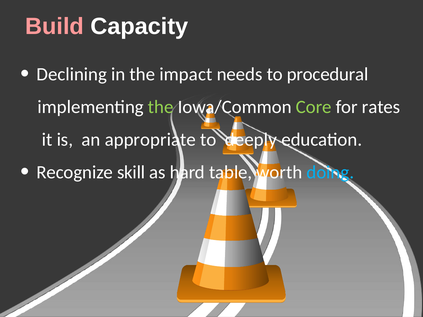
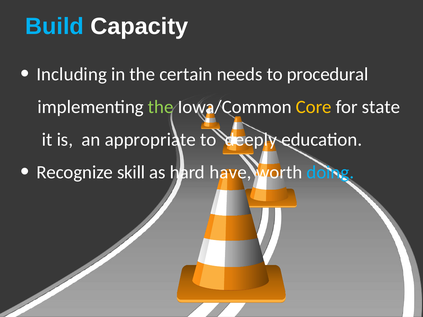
Build colour: pink -> light blue
Declining: Declining -> Including
impact: impact -> certain
Core colour: light green -> yellow
rates: rates -> state
table: table -> have
